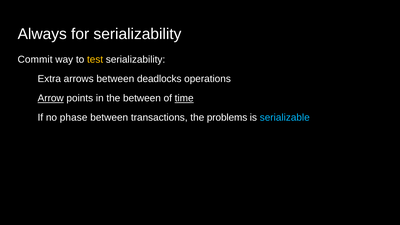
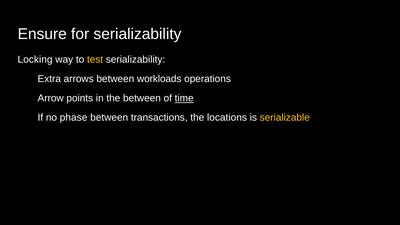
Always: Always -> Ensure
Commit: Commit -> Locking
deadlocks: deadlocks -> workloads
Arrow underline: present -> none
problems: problems -> locations
serializable colour: light blue -> yellow
